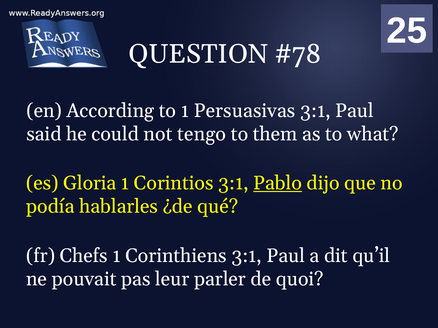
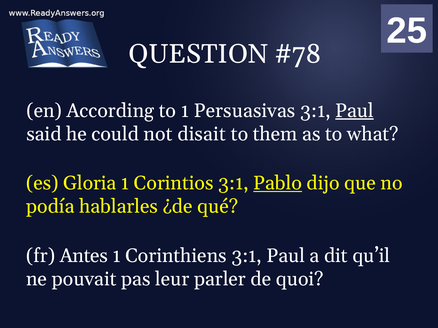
Paul at (355, 111) underline: none -> present
tengo: tengo -> disait
Chefs: Chefs -> Antes
